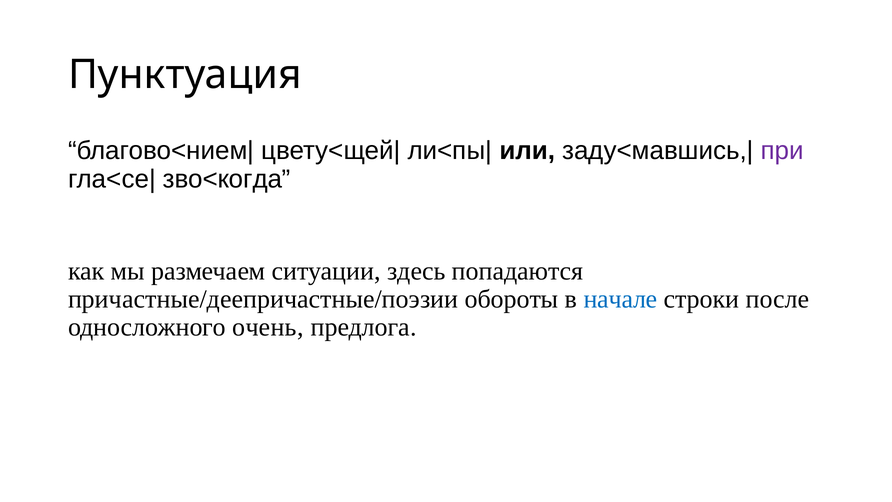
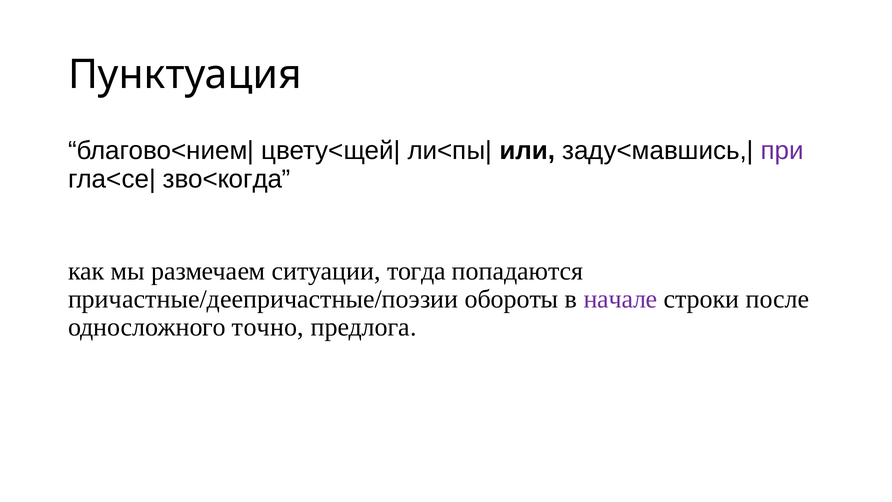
здесь: здесь -> тогда
начале colour: blue -> purple
очень: очень -> точно
